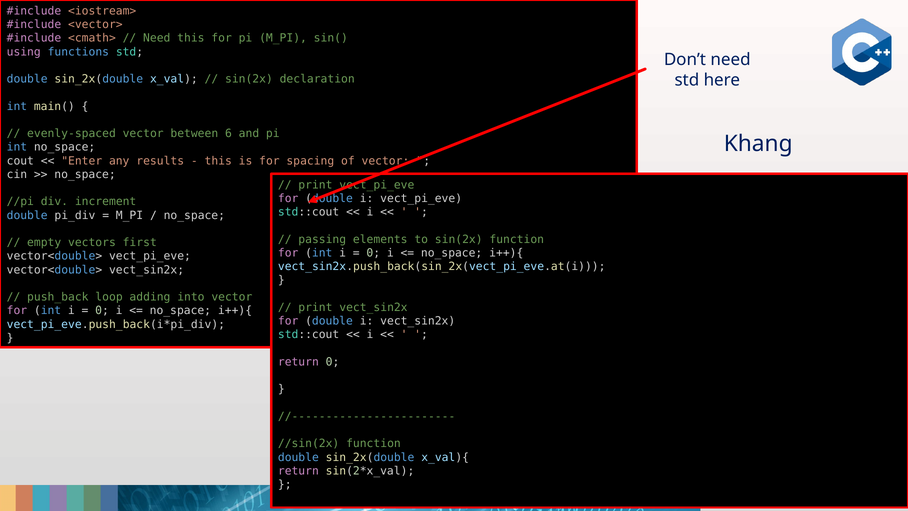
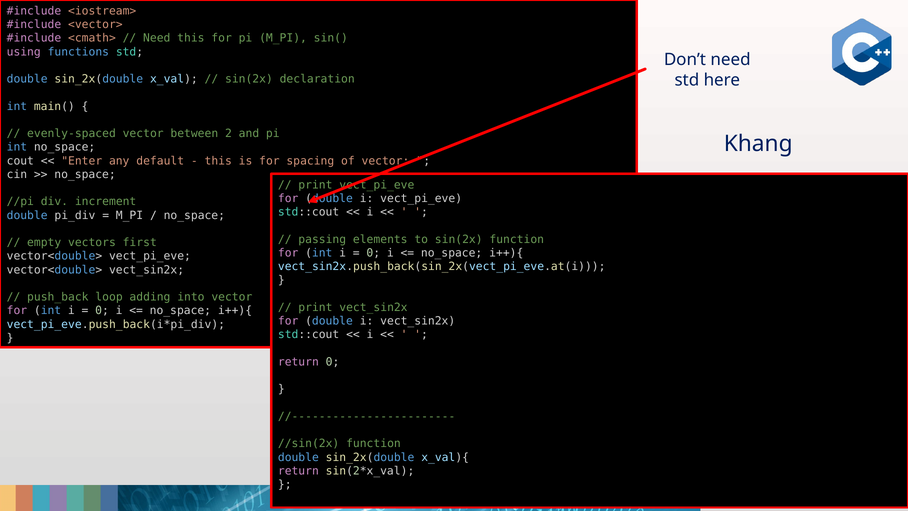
6: 6 -> 2
results: results -> default
